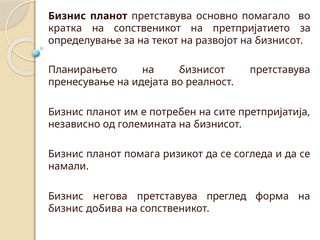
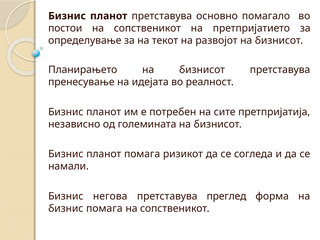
кратка: кратка -> постои
бизнис добива: добива -> помага
